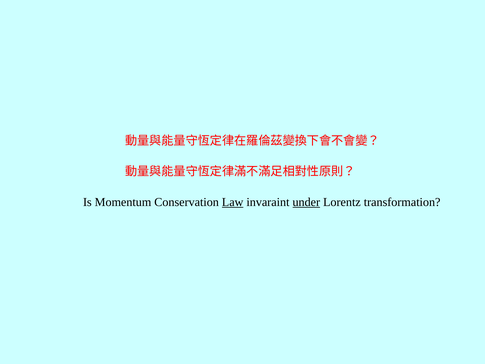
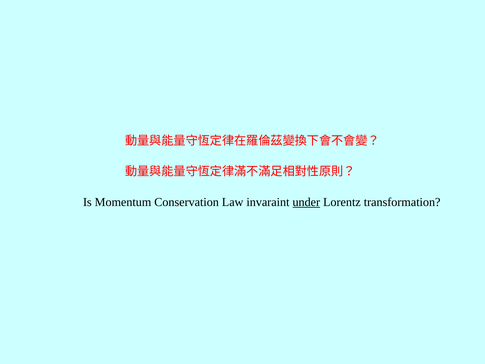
Law underline: present -> none
